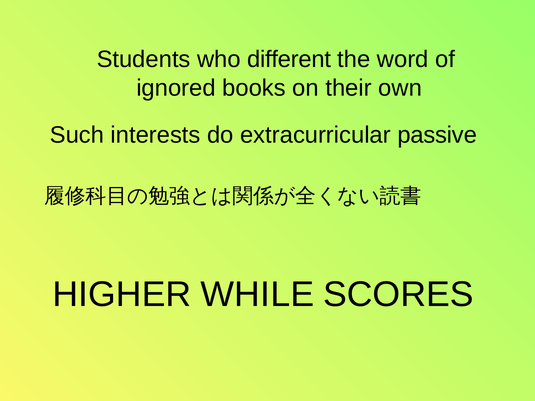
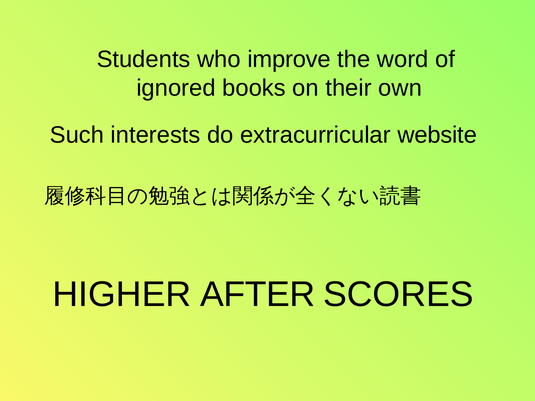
different: different -> improve
passive: passive -> website
WHILE: WHILE -> AFTER
